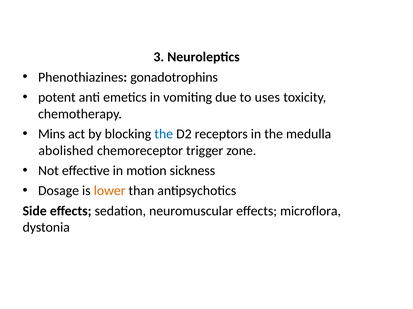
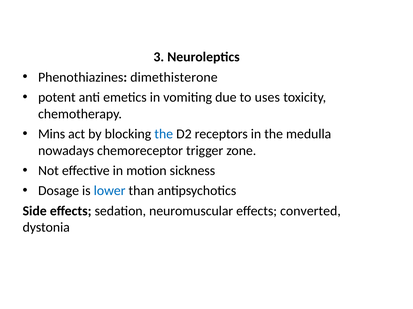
gonadotrophins: gonadotrophins -> dimethisterone
abolished: abolished -> nowadays
lower colour: orange -> blue
microflora: microflora -> converted
